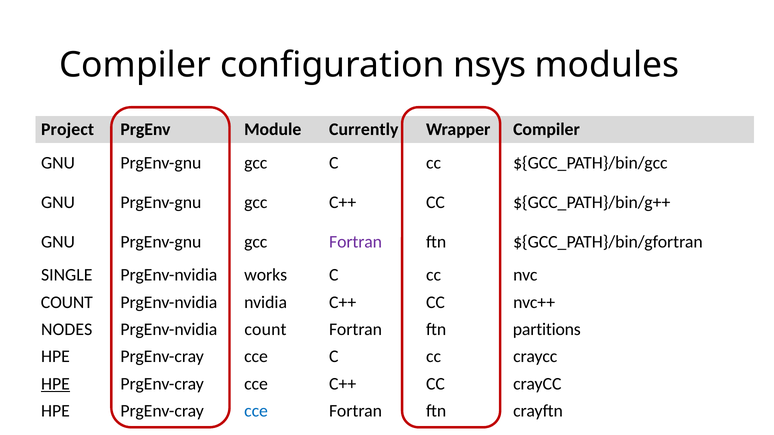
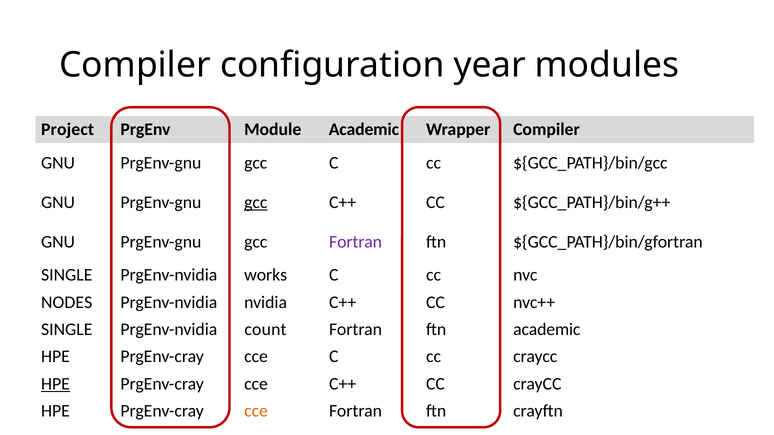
nsys: nsys -> year
Module Currently: Currently -> Academic
gcc at (256, 202) underline: none -> present
COUNT at (67, 302): COUNT -> NODES
NODES at (67, 330): NODES -> SINGLE
ftn partitions: partitions -> academic
cce at (256, 411) colour: blue -> orange
